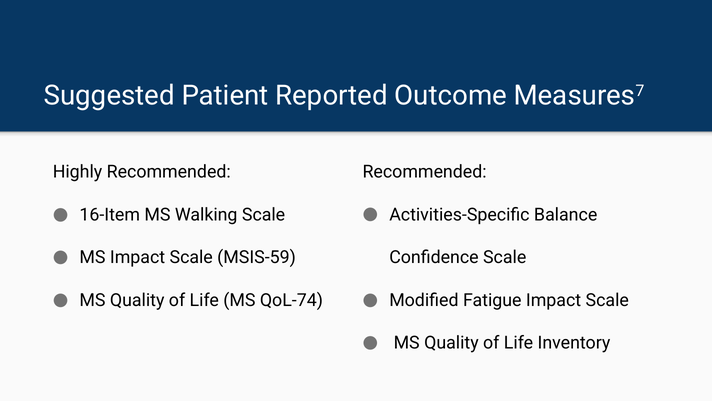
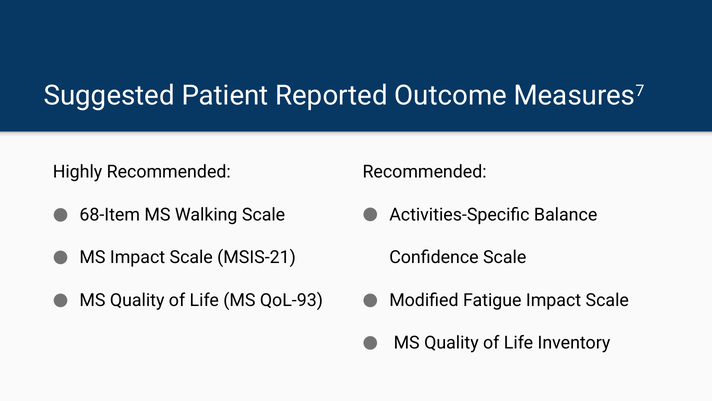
16-Item: 16-Item -> 68-Item
MSIS-59: MSIS-59 -> MSIS-21
QoL-74: QoL-74 -> QoL-93
